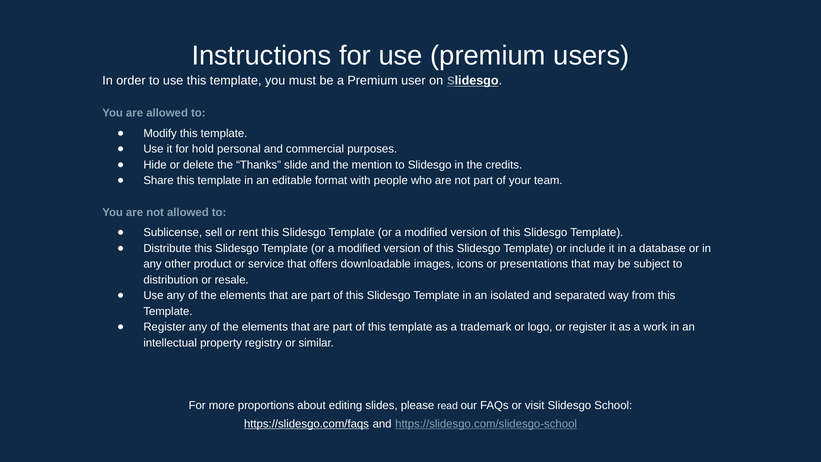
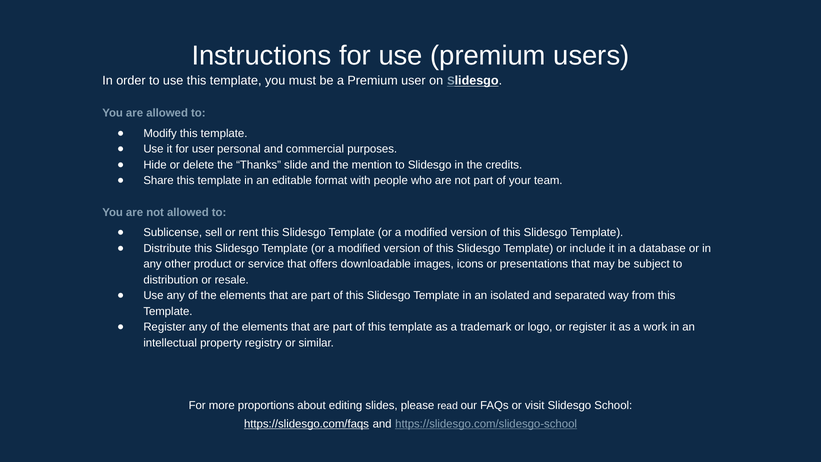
for hold: hold -> user
